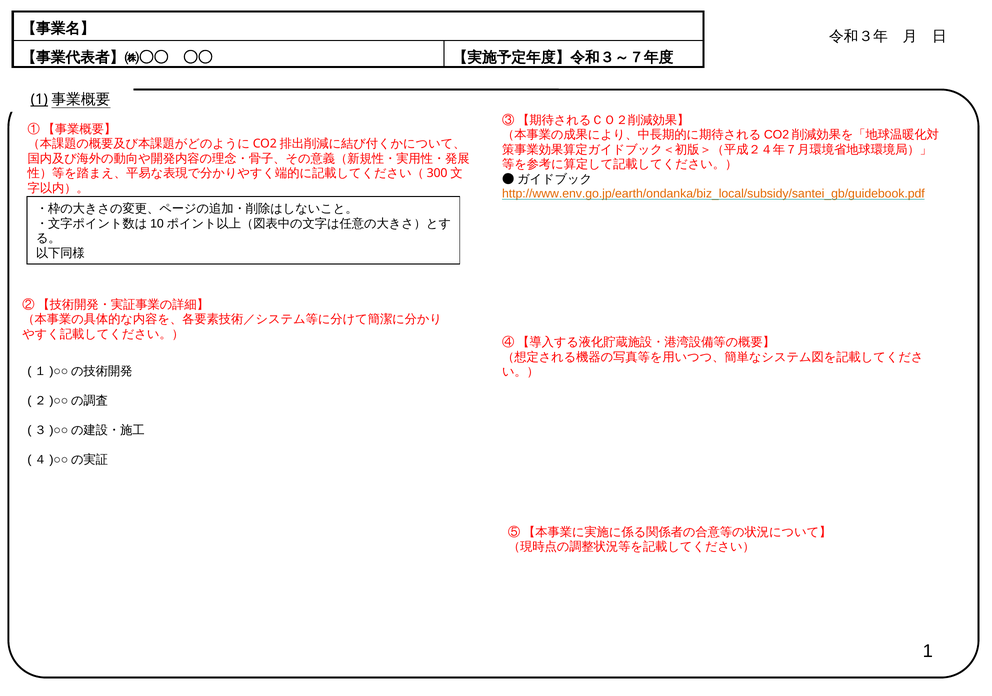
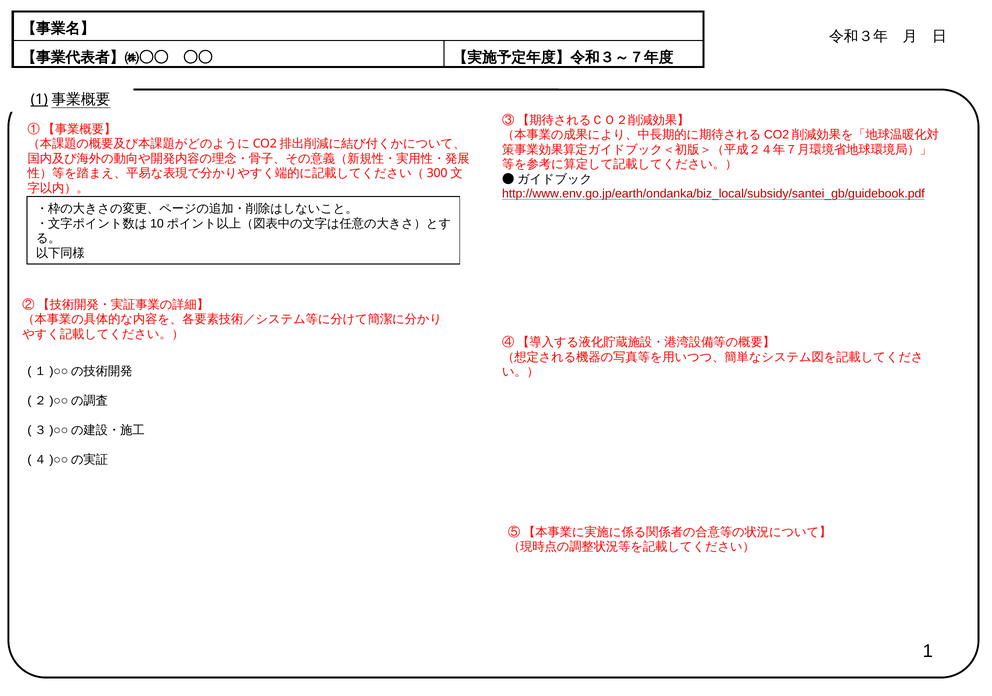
http://www.env.go.jp/earth/ondanka/biz_local/subsidy/santei_gb/guidebook.pdf colour: orange -> red
